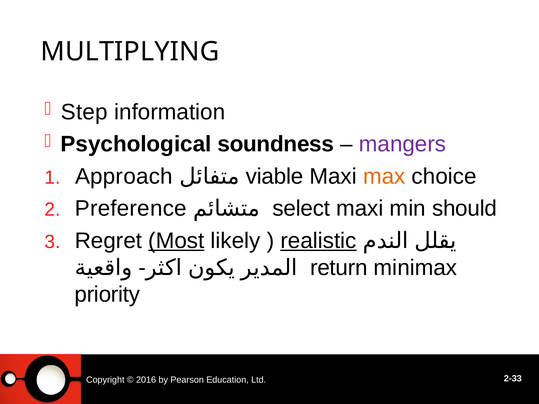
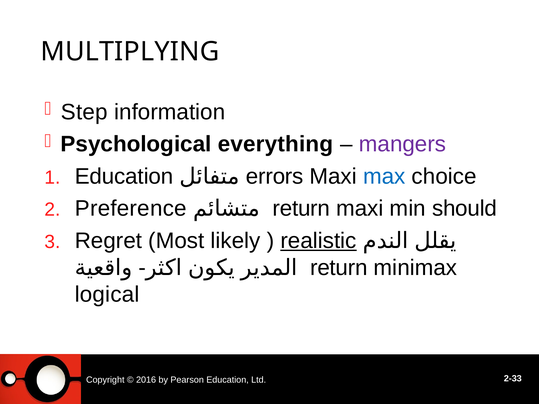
soundness: soundness -> everything
Approach at (124, 176): Approach -> Education
viable: viable -> errors
max colour: orange -> blue
select at (301, 209): select -> return
Most underline: present -> none
priority: priority -> logical
